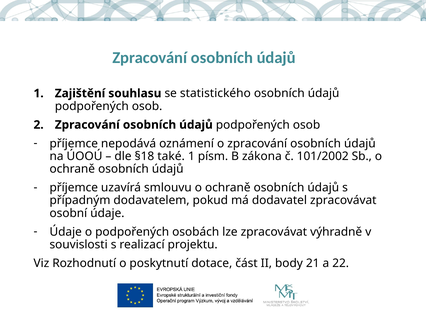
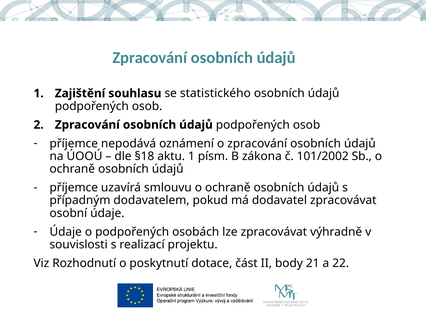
také: také -> aktu
